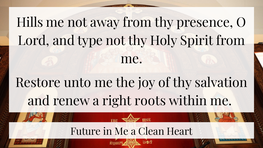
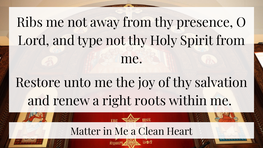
Hills: Hills -> Ribs
Future: Future -> Matter
